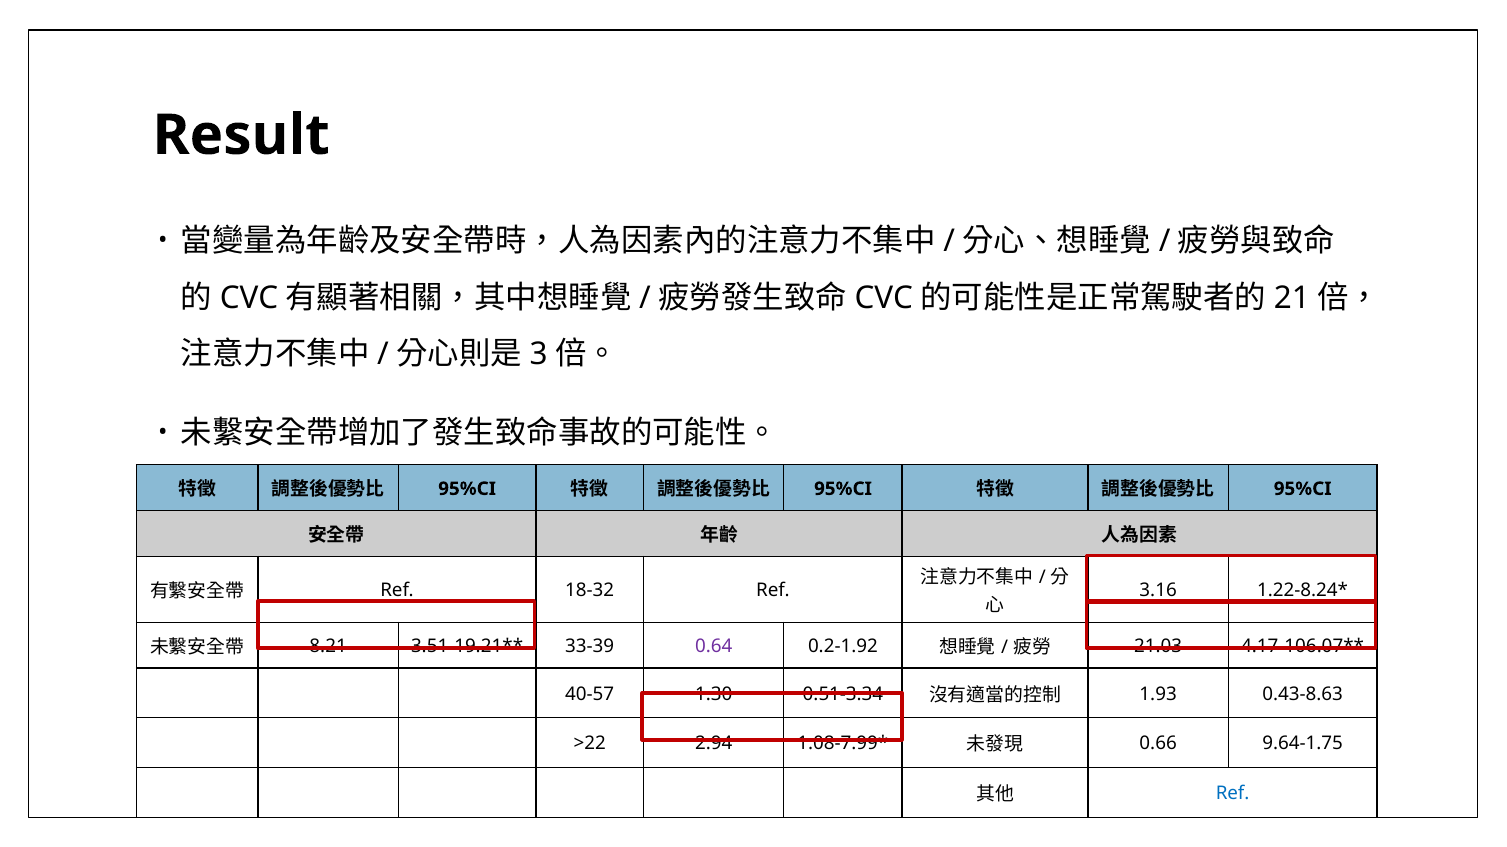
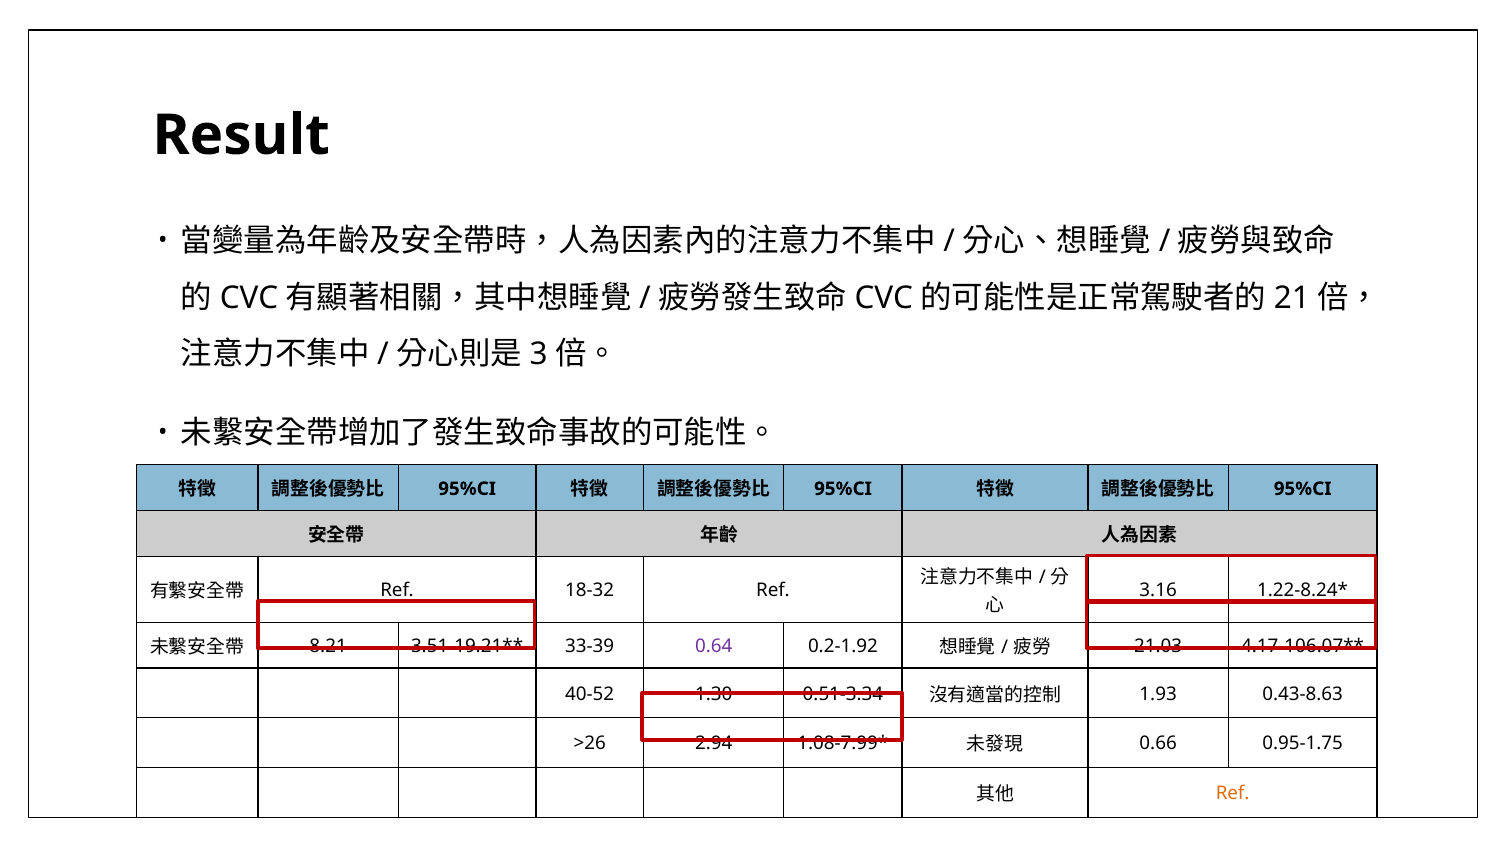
40-57: 40-57 -> 40-52
>22: >22 -> >26
9.64-1.75: 9.64-1.75 -> 0.95-1.75
Ref at (1233, 794) colour: blue -> orange
